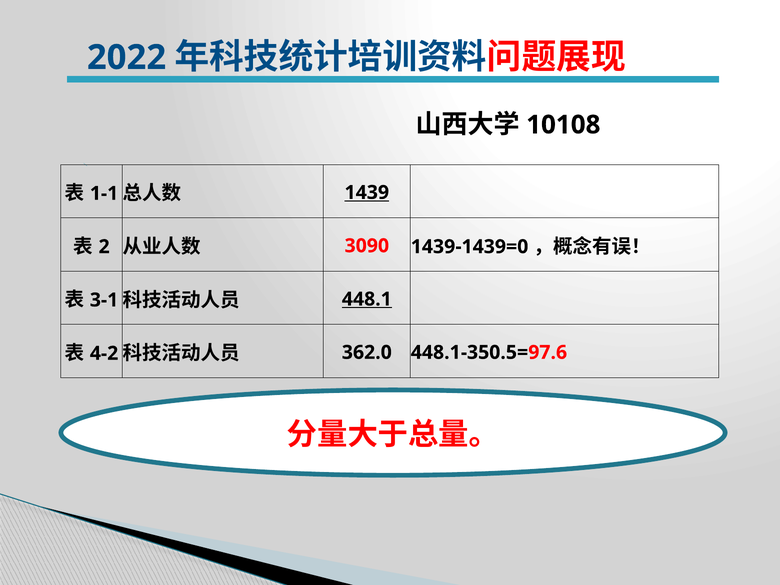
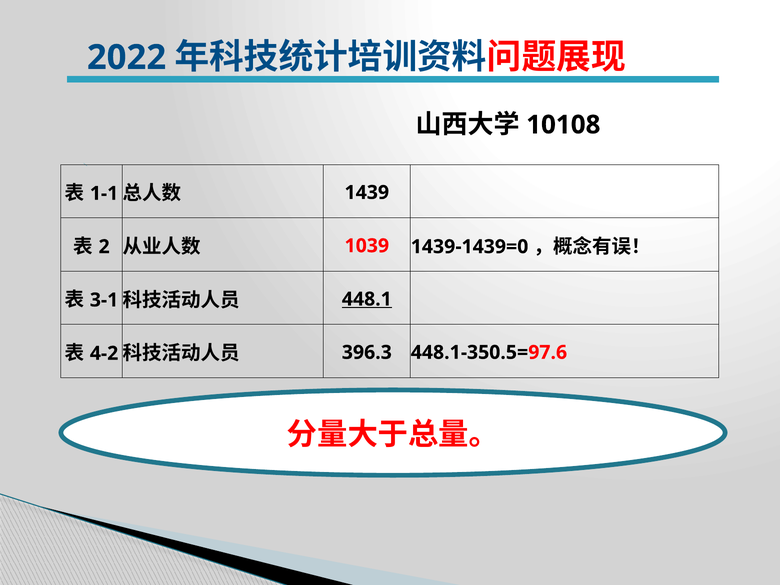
1439 underline: present -> none
3090: 3090 -> 1039
362.0: 362.0 -> 396.3
